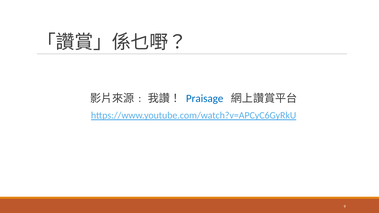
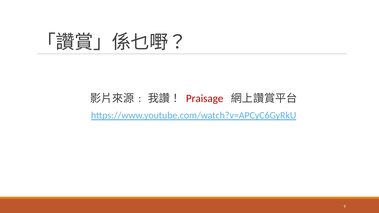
Praisage colour: blue -> red
